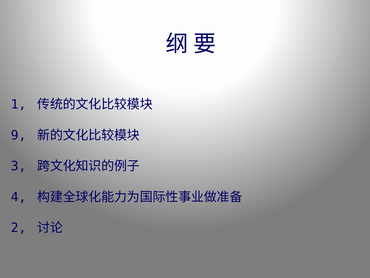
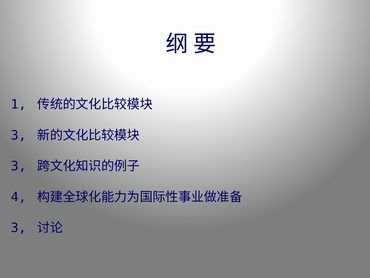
9 at (19, 135): 9 -> 3
2 at (19, 228): 2 -> 3
